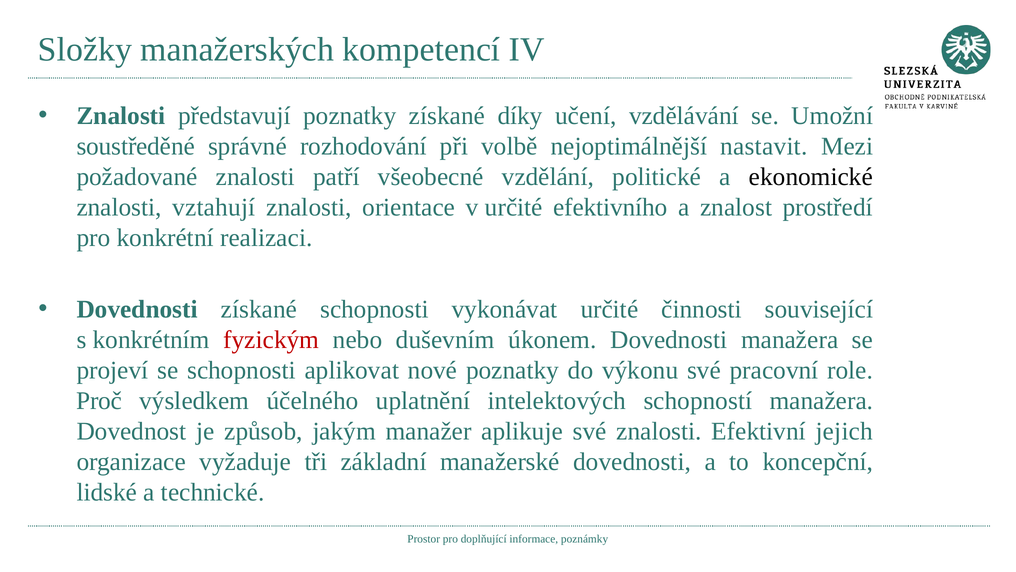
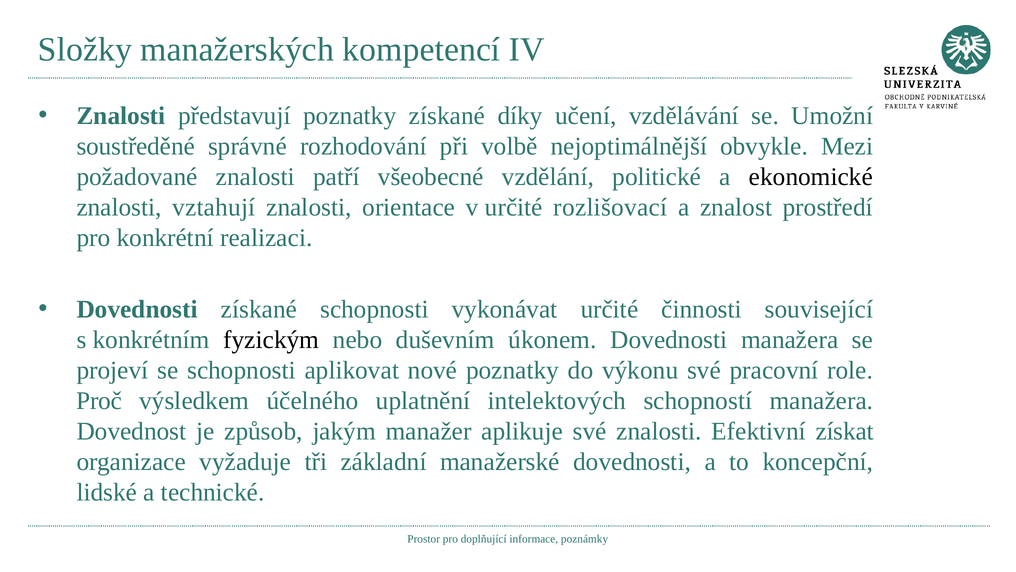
nastavit: nastavit -> obvykle
efektivního: efektivního -> rozlišovací
fyzickým colour: red -> black
jejich: jejich -> získat
